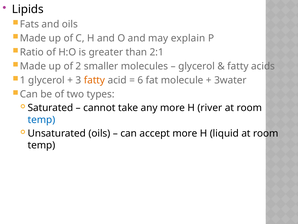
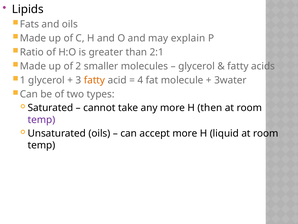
6: 6 -> 4
river: river -> then
temp at (41, 119) colour: blue -> purple
